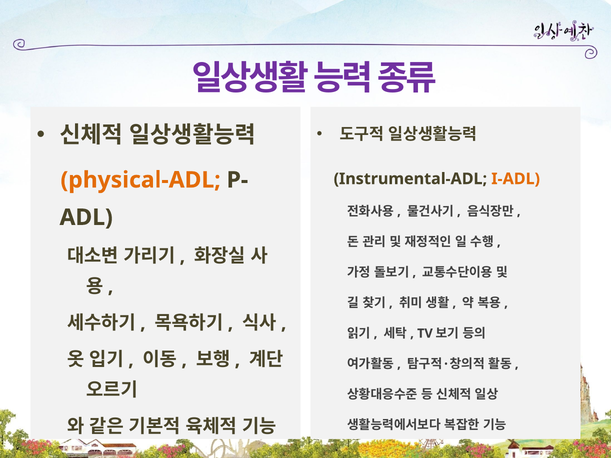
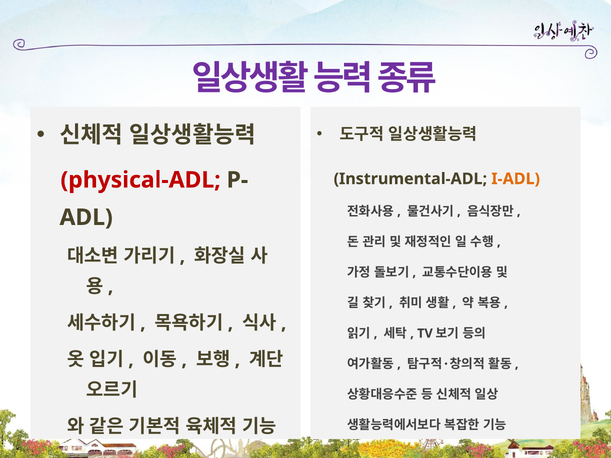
physical-ADL colour: orange -> red
